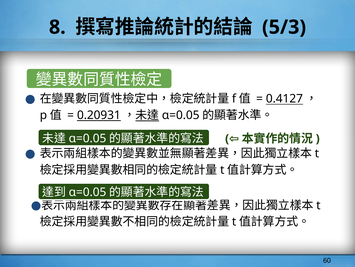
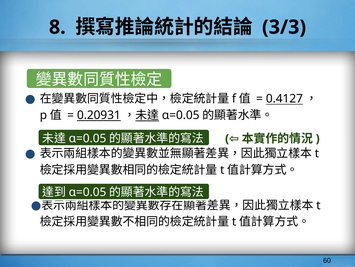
5/3: 5/3 -> 3/3
